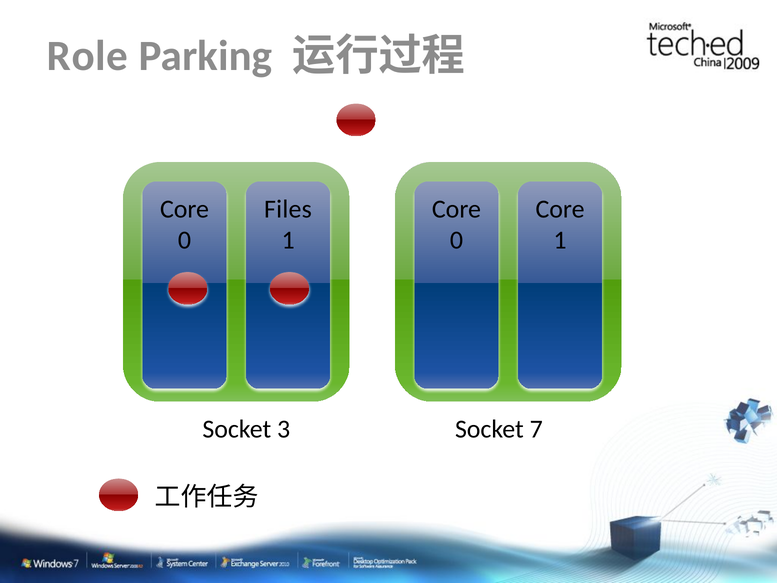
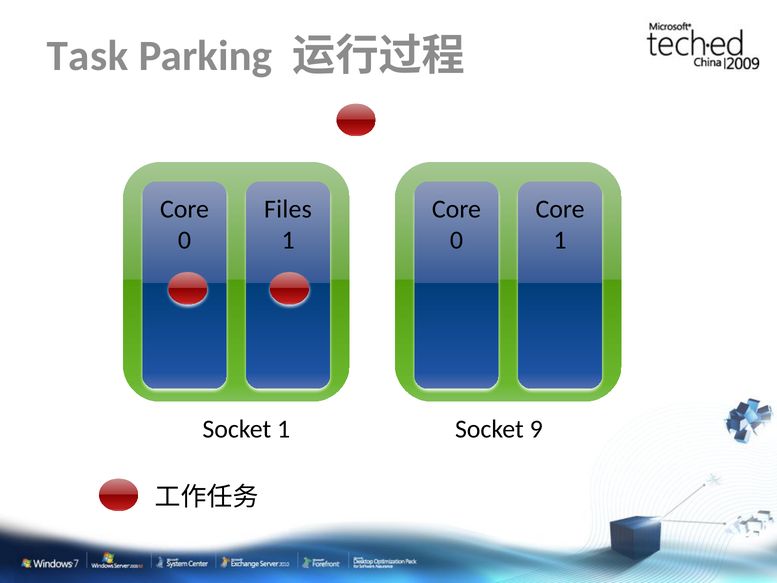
Role: Role -> Task
Socket 3: 3 -> 1
7: 7 -> 9
